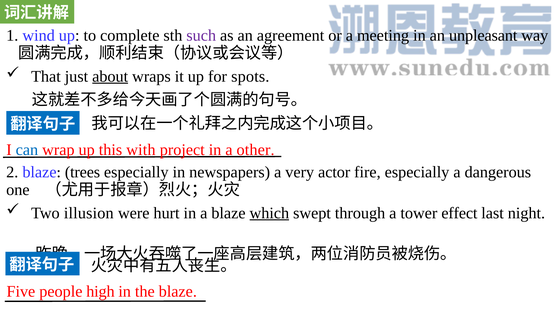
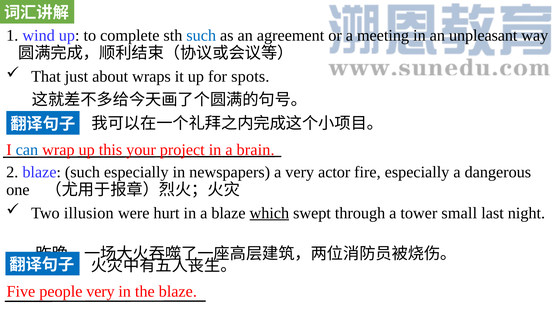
such at (201, 35) colour: purple -> blue
about underline: present -> none
with: with -> your
other: other -> brain
blaze trees: trees -> such
effect: effect -> small
people high: high -> very
